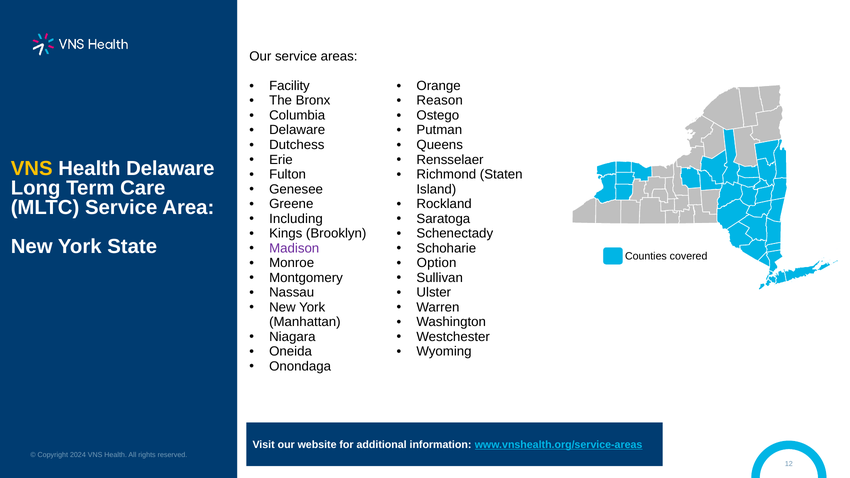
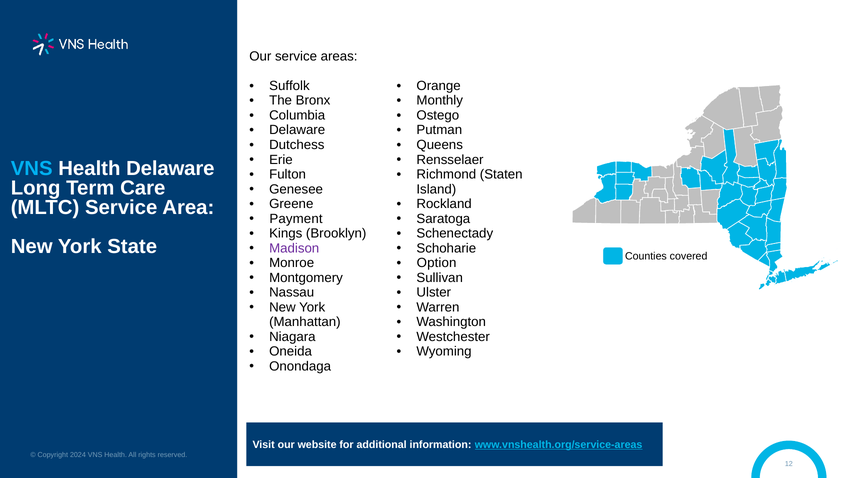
Facility: Facility -> Suffolk
Reason: Reason -> Monthly
VNS at (32, 168) colour: yellow -> light blue
Including: Including -> Payment
